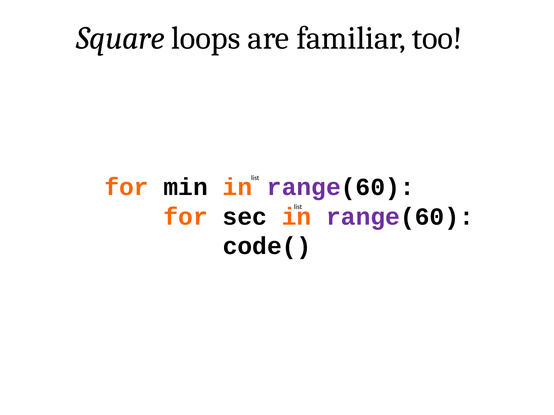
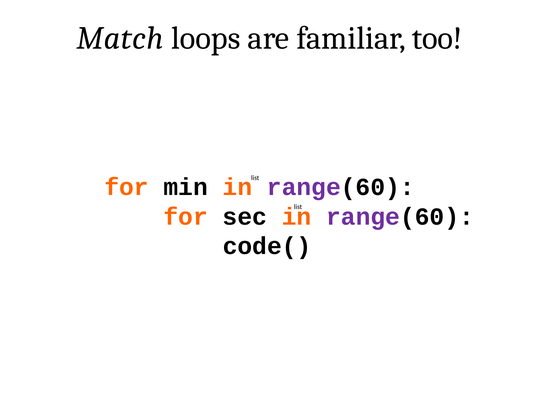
Square: Square -> Match
